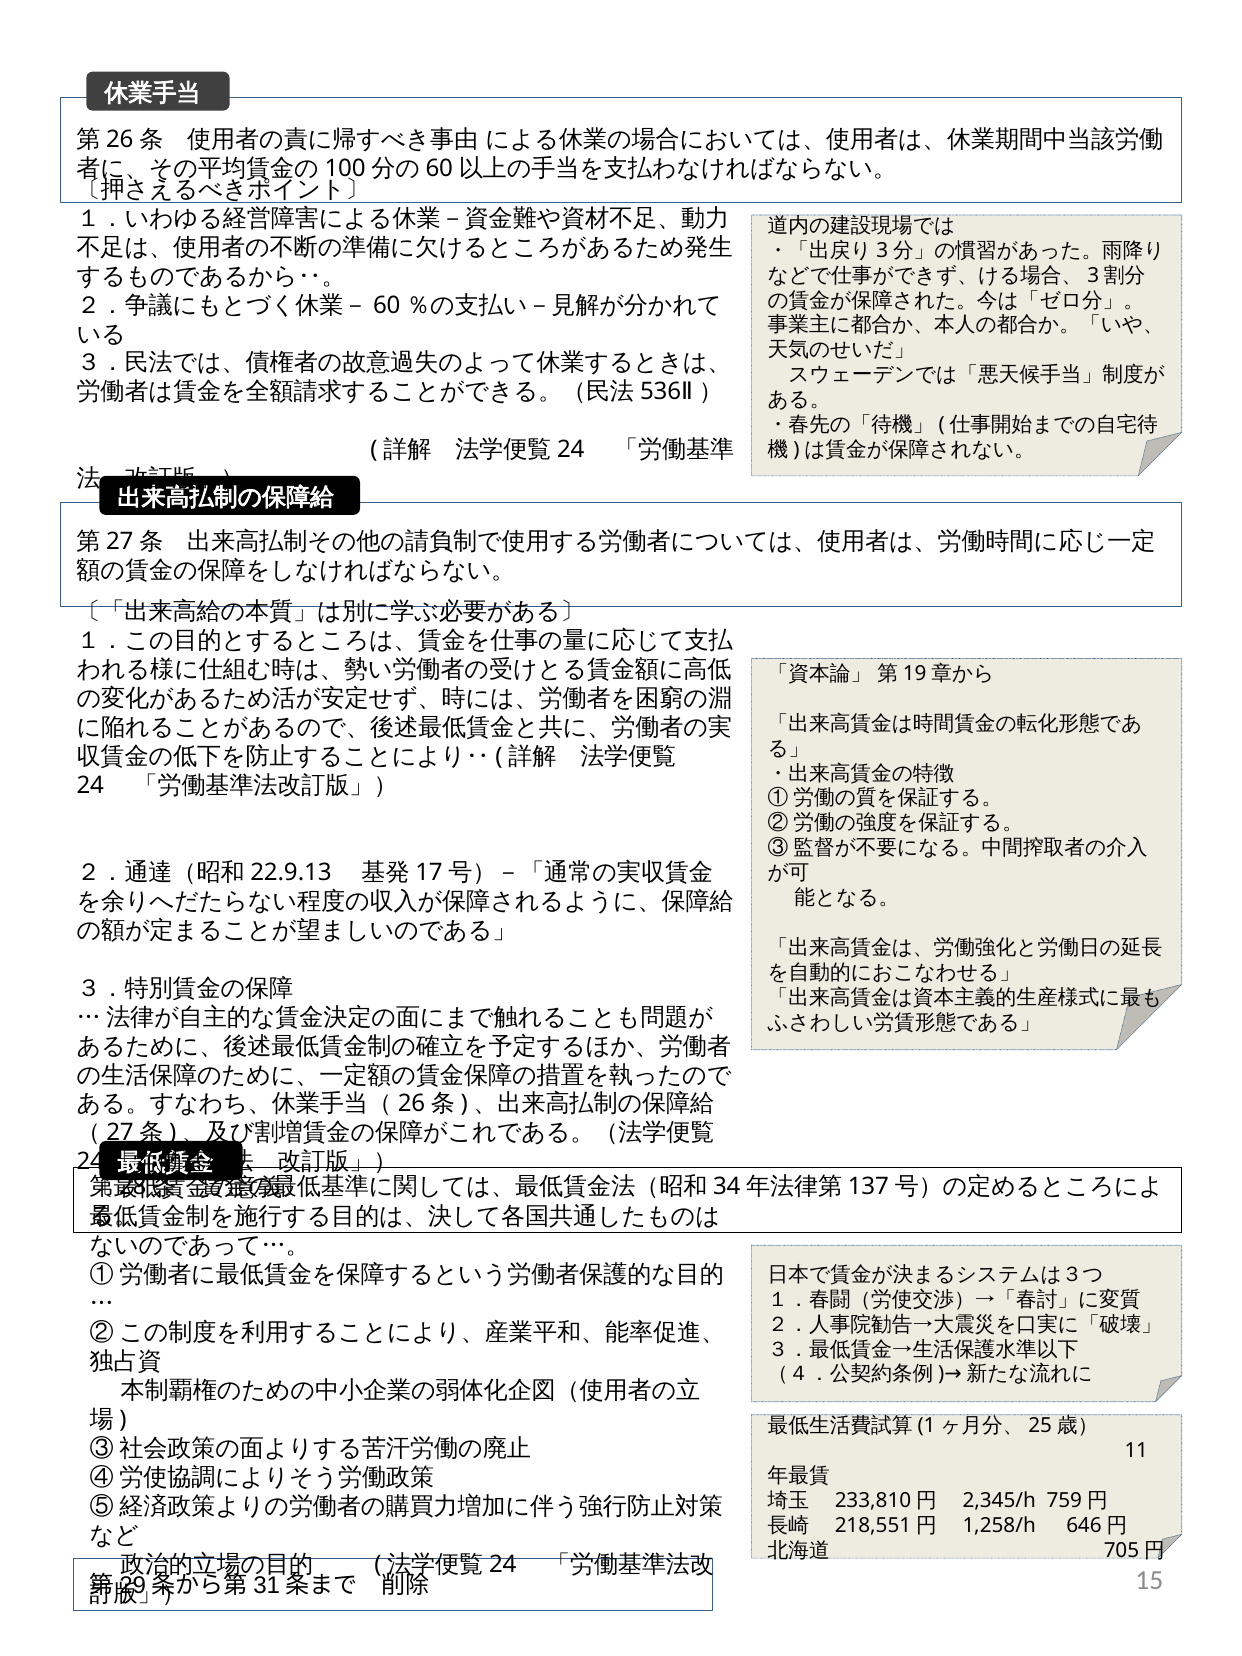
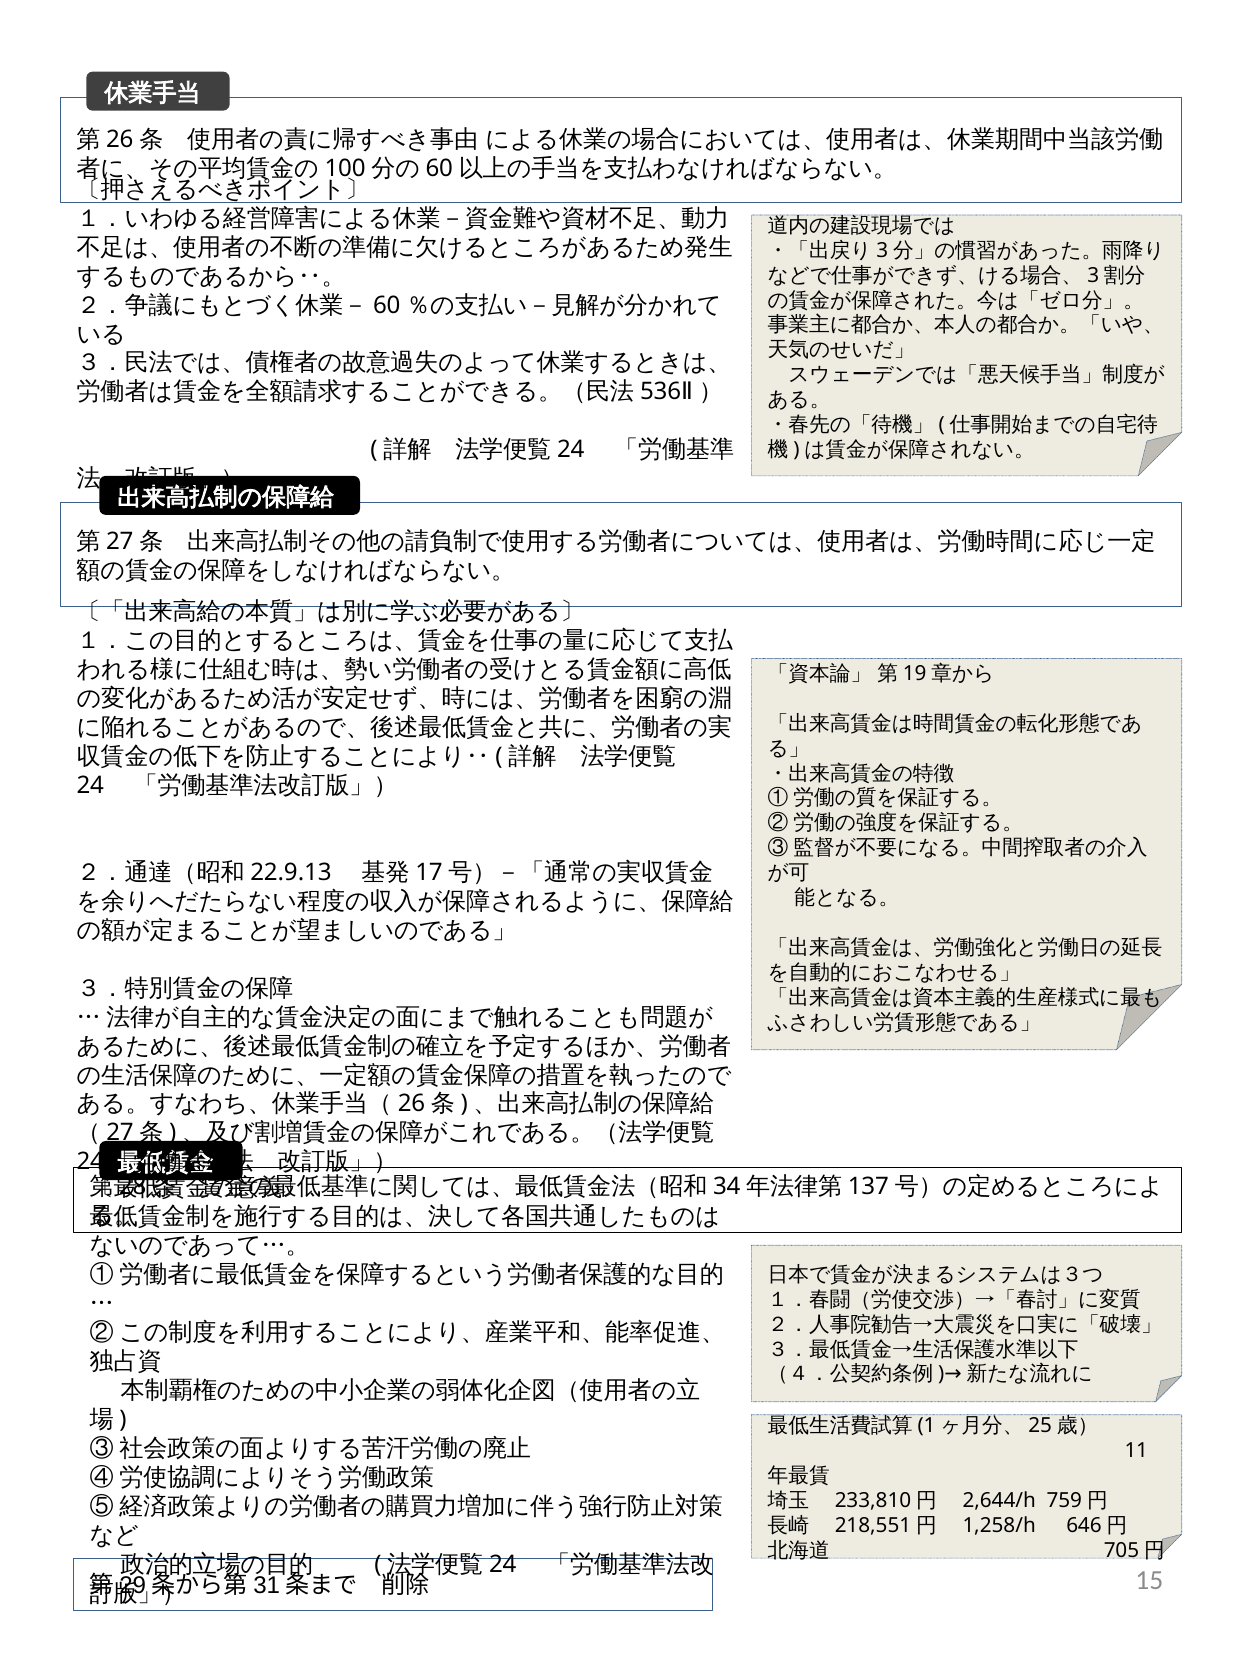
2,345/h: 2,345/h -> 2,644/h
